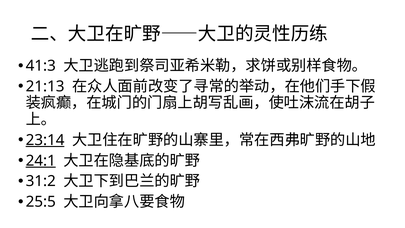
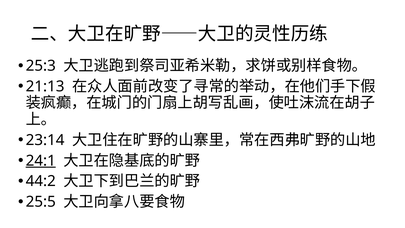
41:3: 41:3 -> 25:3
23:14 underline: present -> none
31:2: 31:2 -> 44:2
